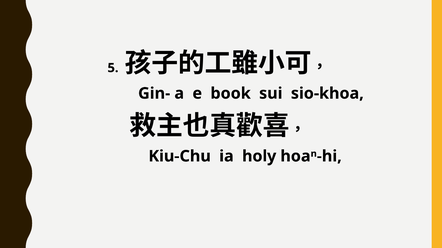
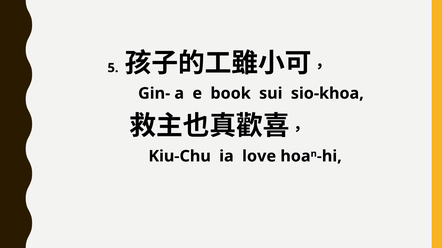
holy: holy -> love
